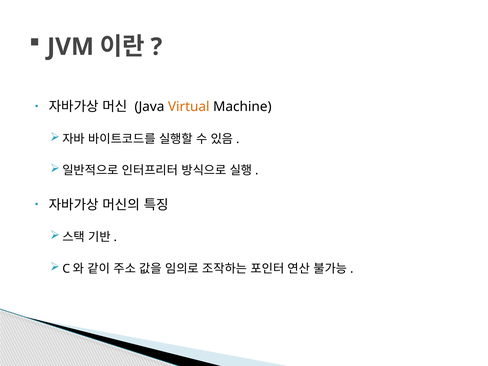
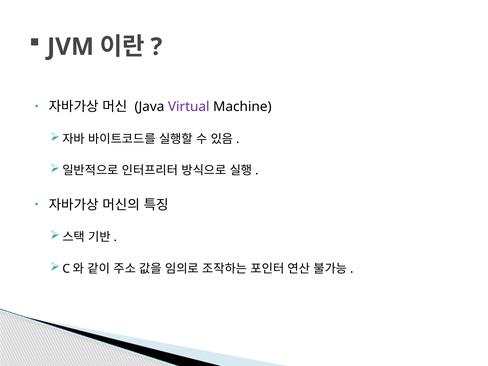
Virtual colour: orange -> purple
